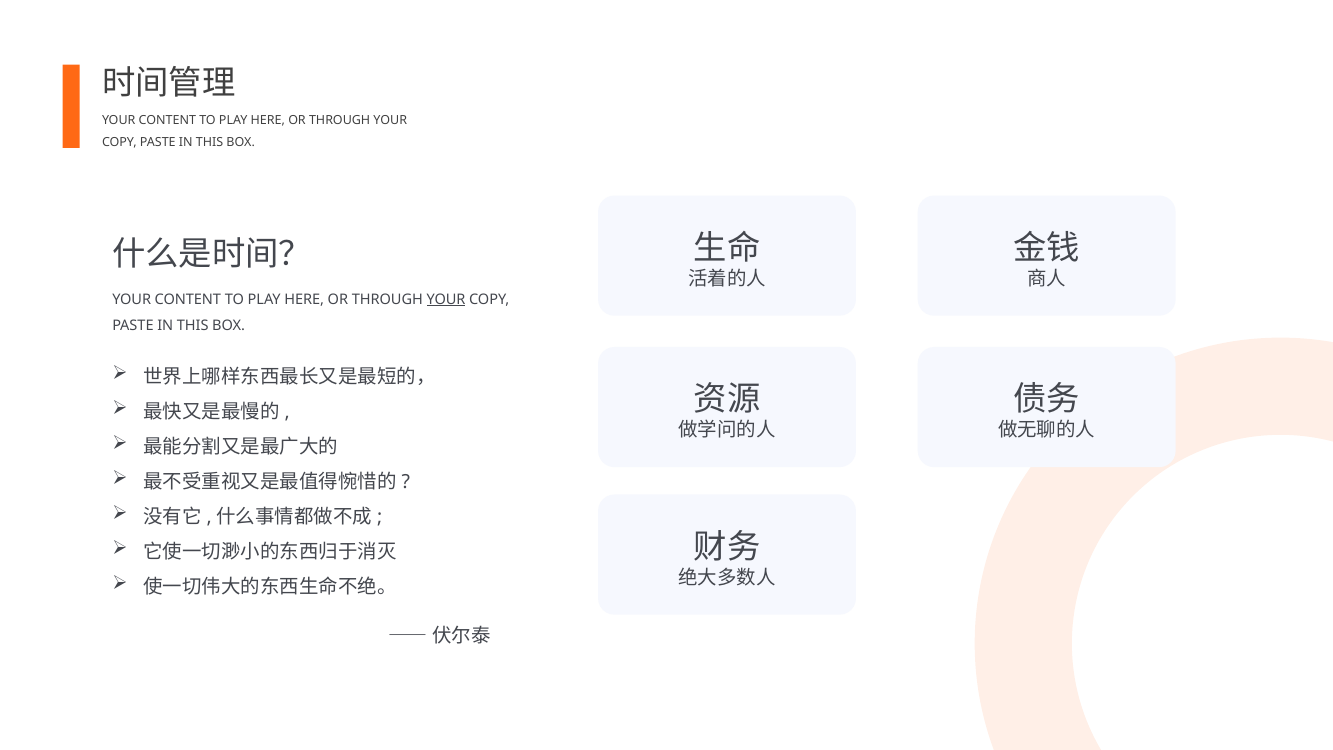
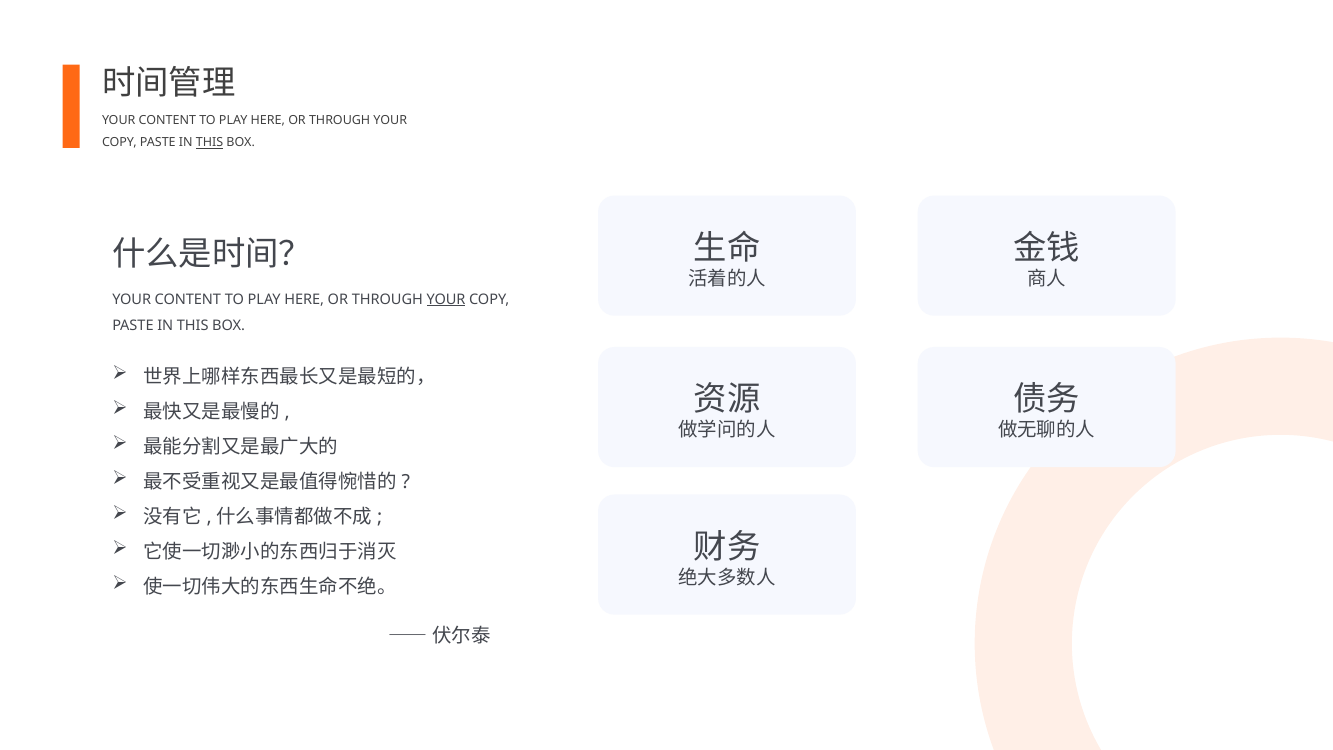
THIS at (209, 143) underline: none -> present
